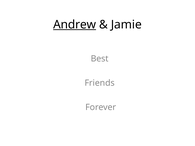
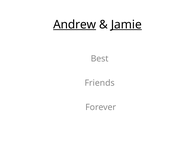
Jamie underline: none -> present
